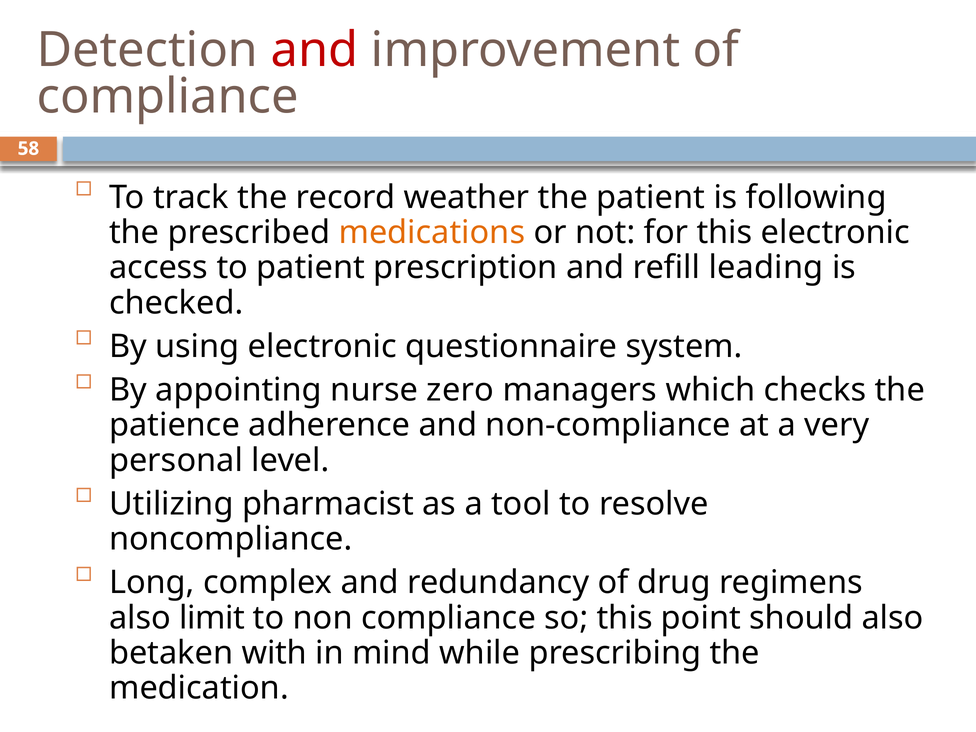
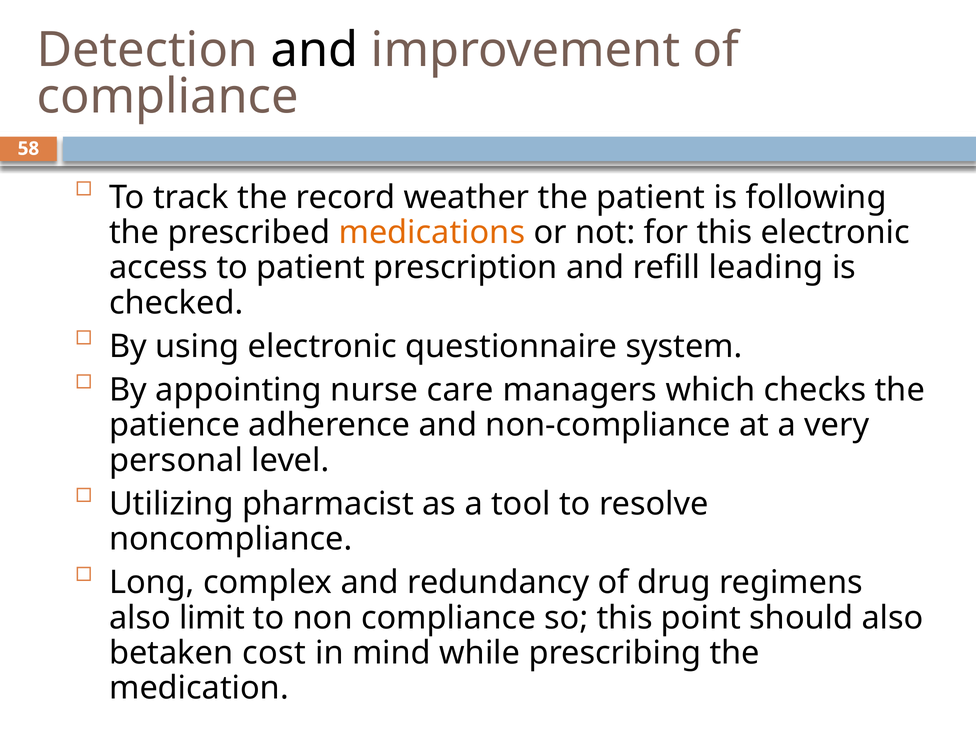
and at (315, 50) colour: red -> black
zero: zero -> care
with: with -> cost
